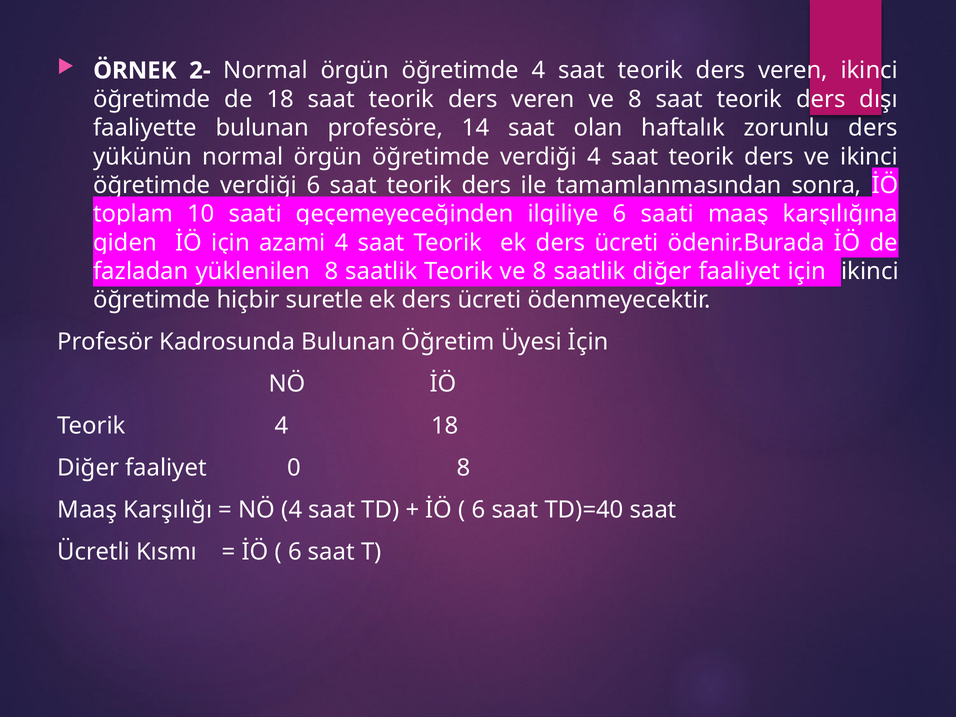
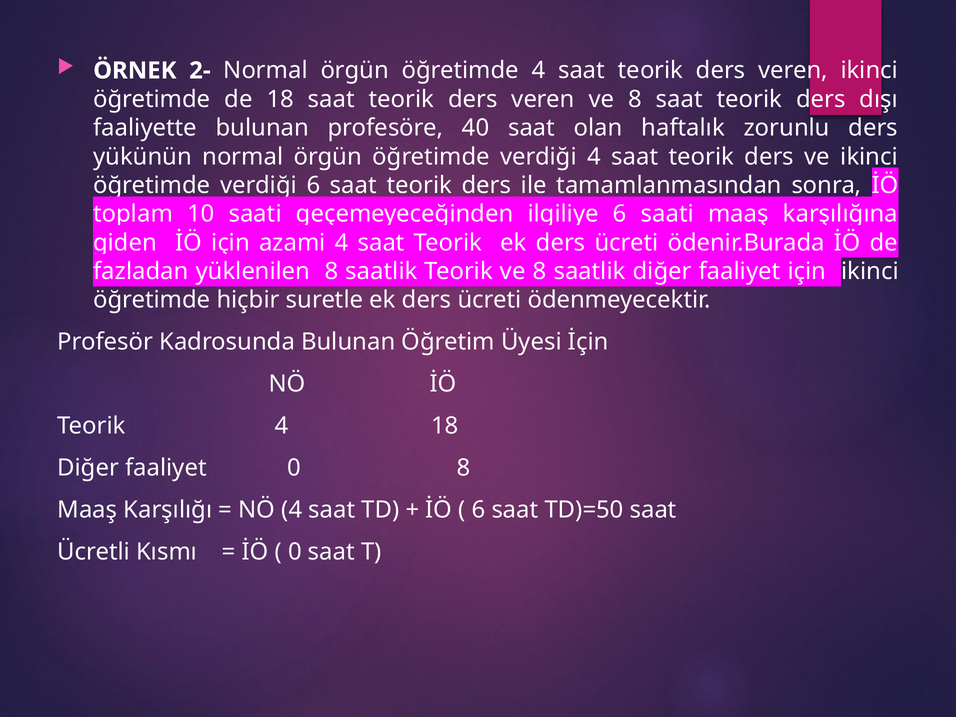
14: 14 -> 40
TD)=40: TD)=40 -> TD)=50
6 at (295, 552): 6 -> 0
